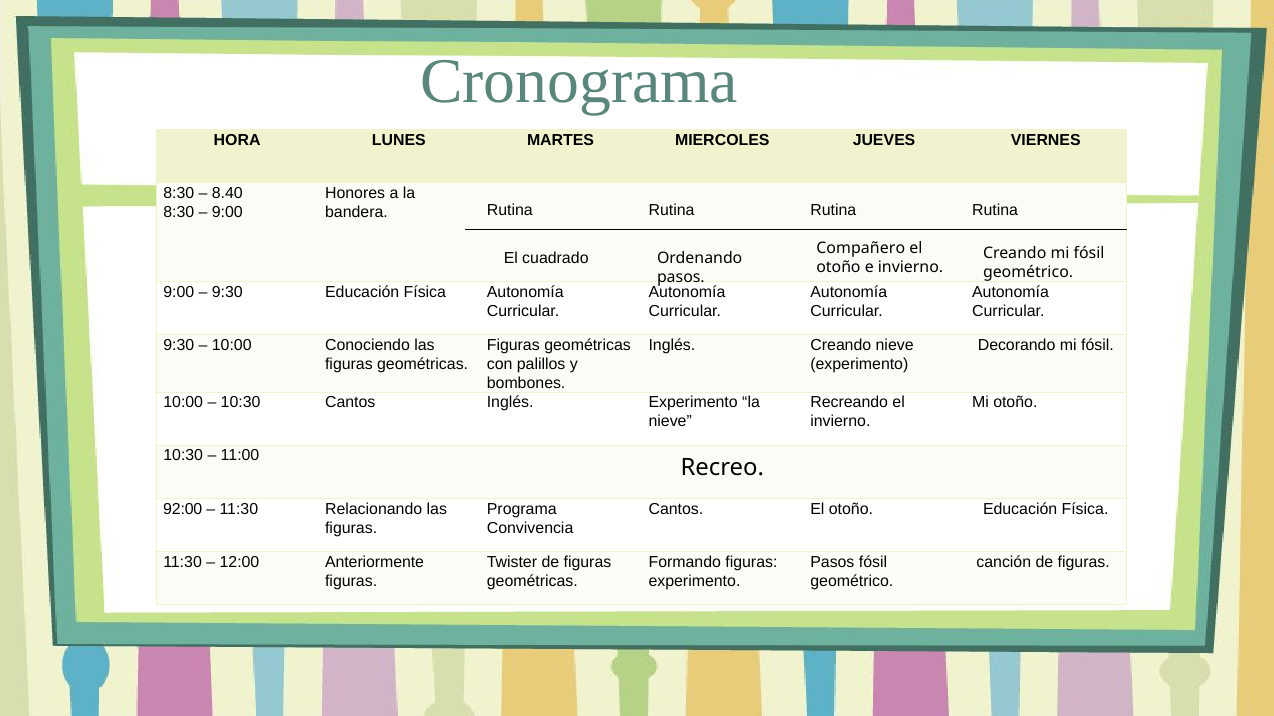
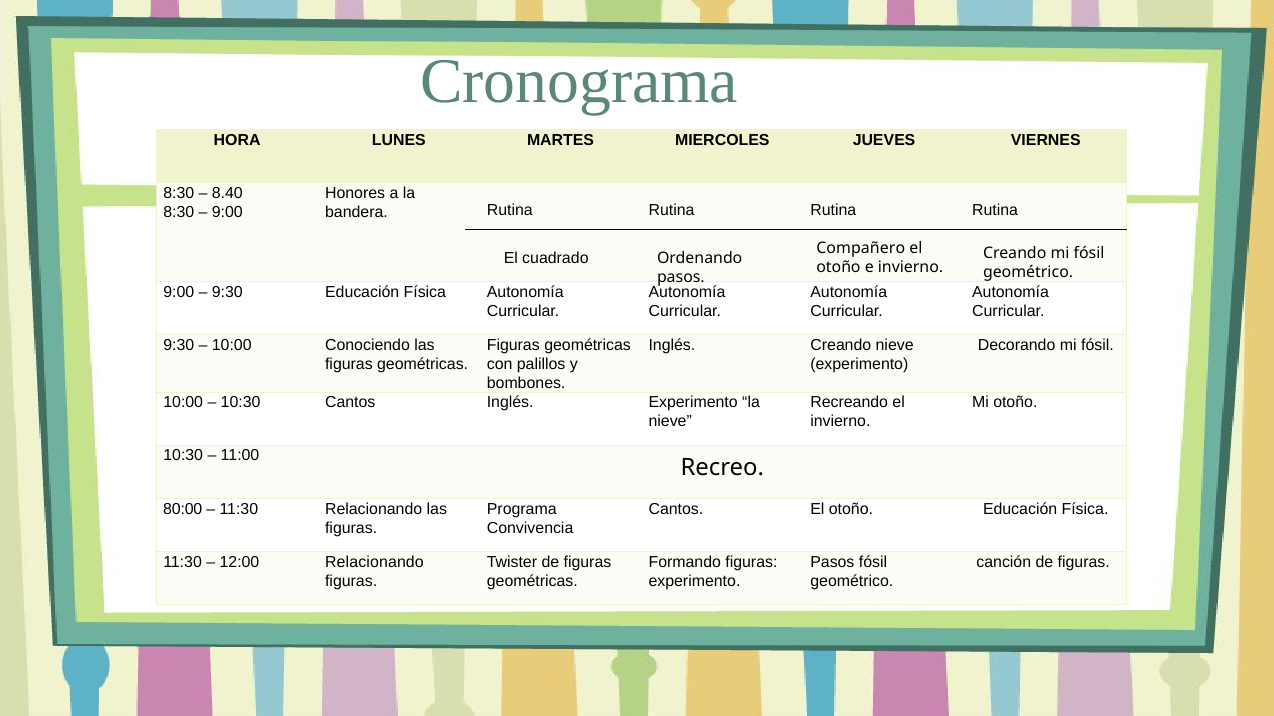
92:00: 92:00 -> 80:00
12:00 Anteriormente: Anteriormente -> Relacionando
